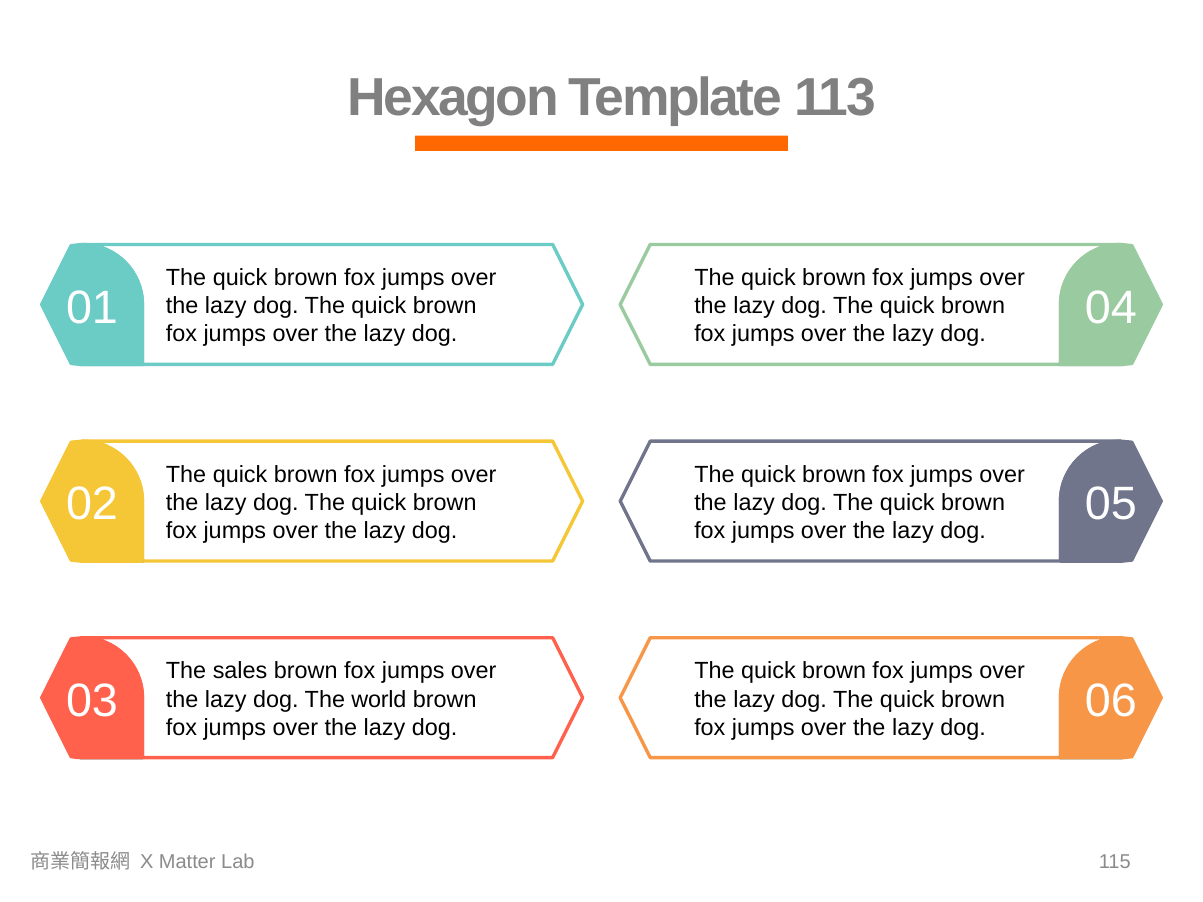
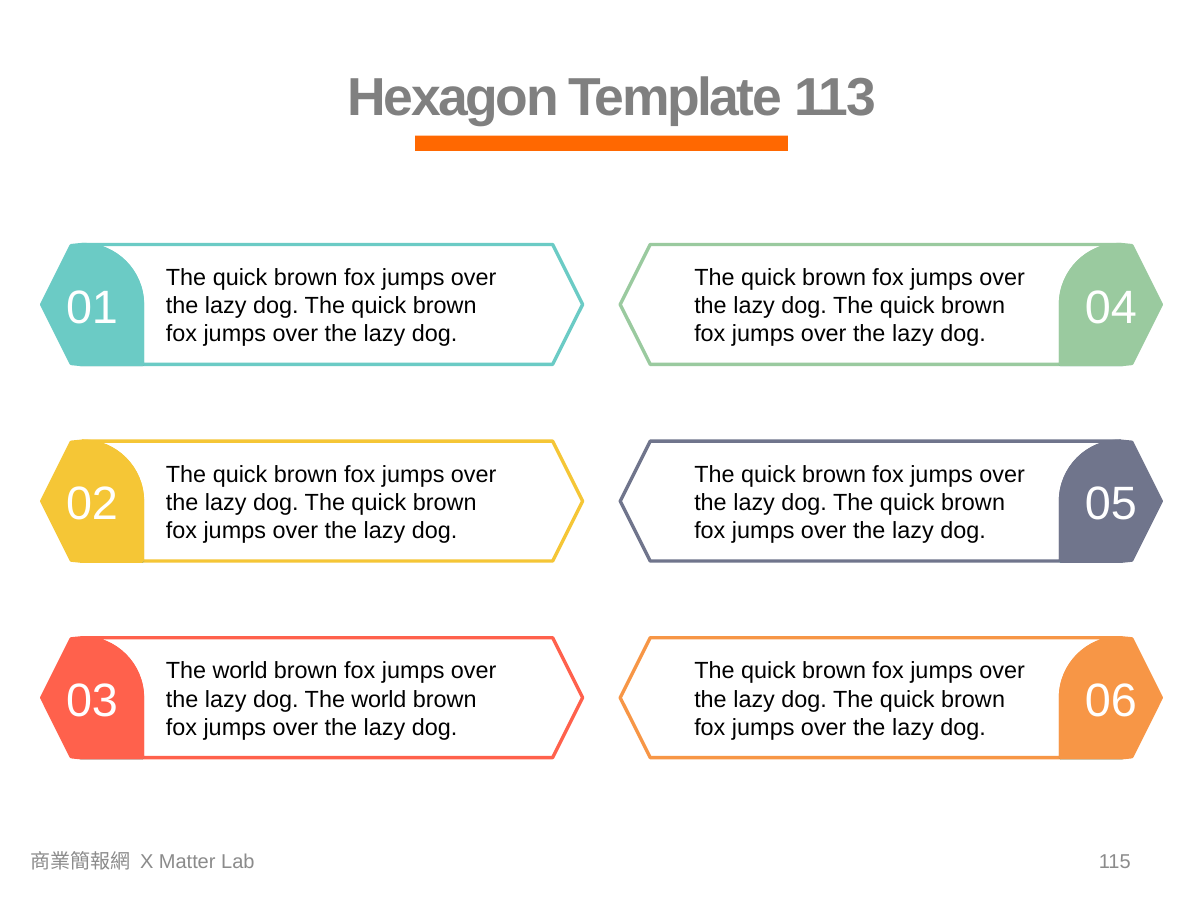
sales at (240, 671): sales -> world
